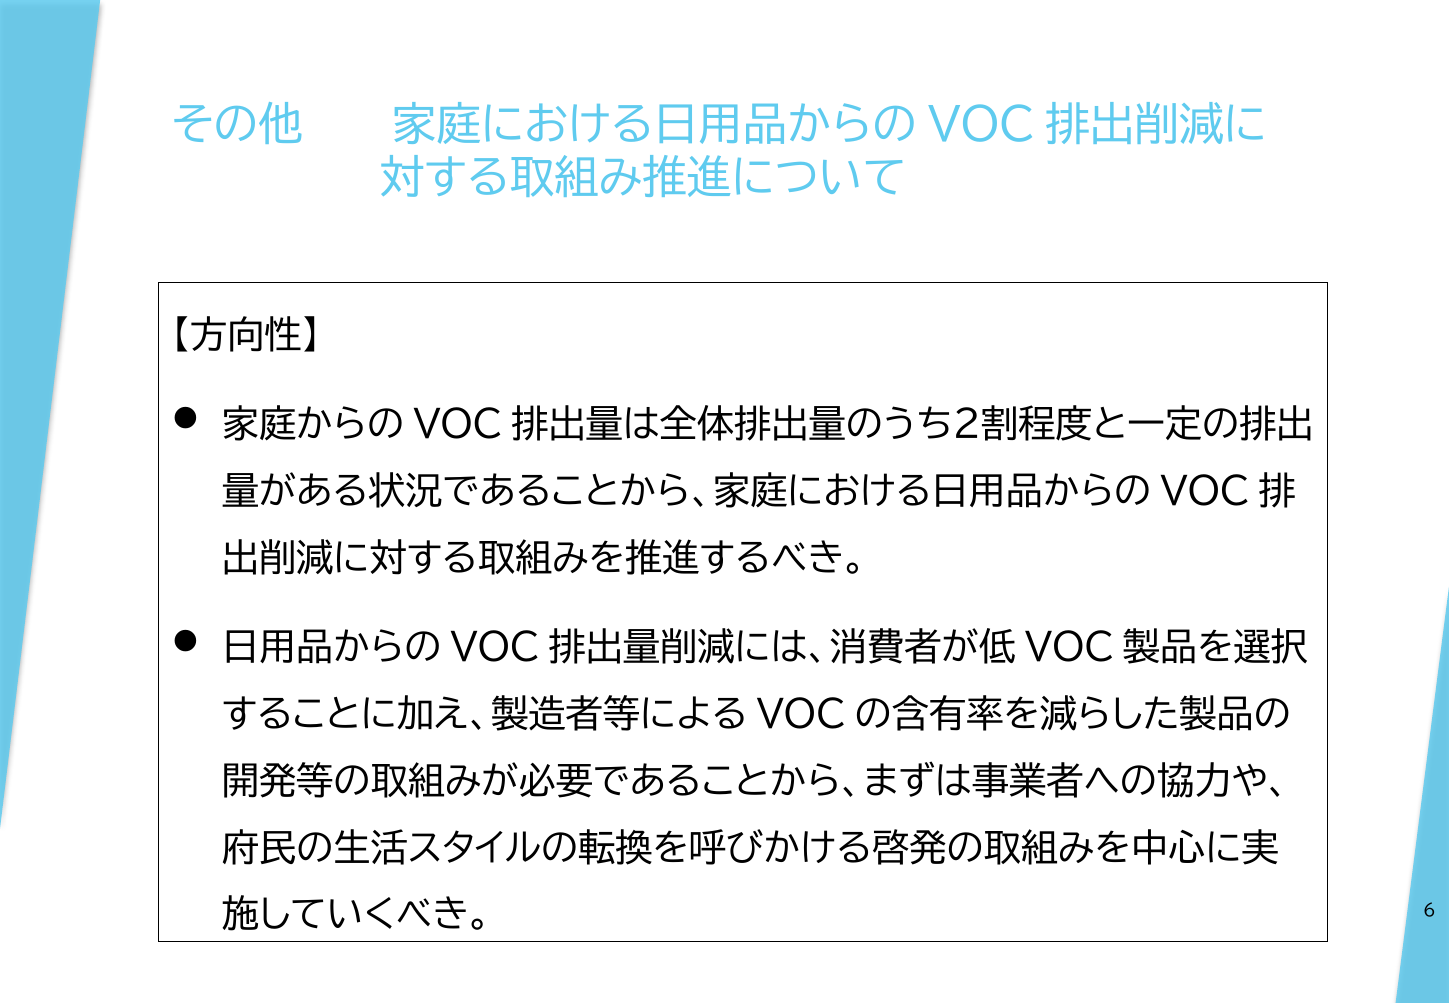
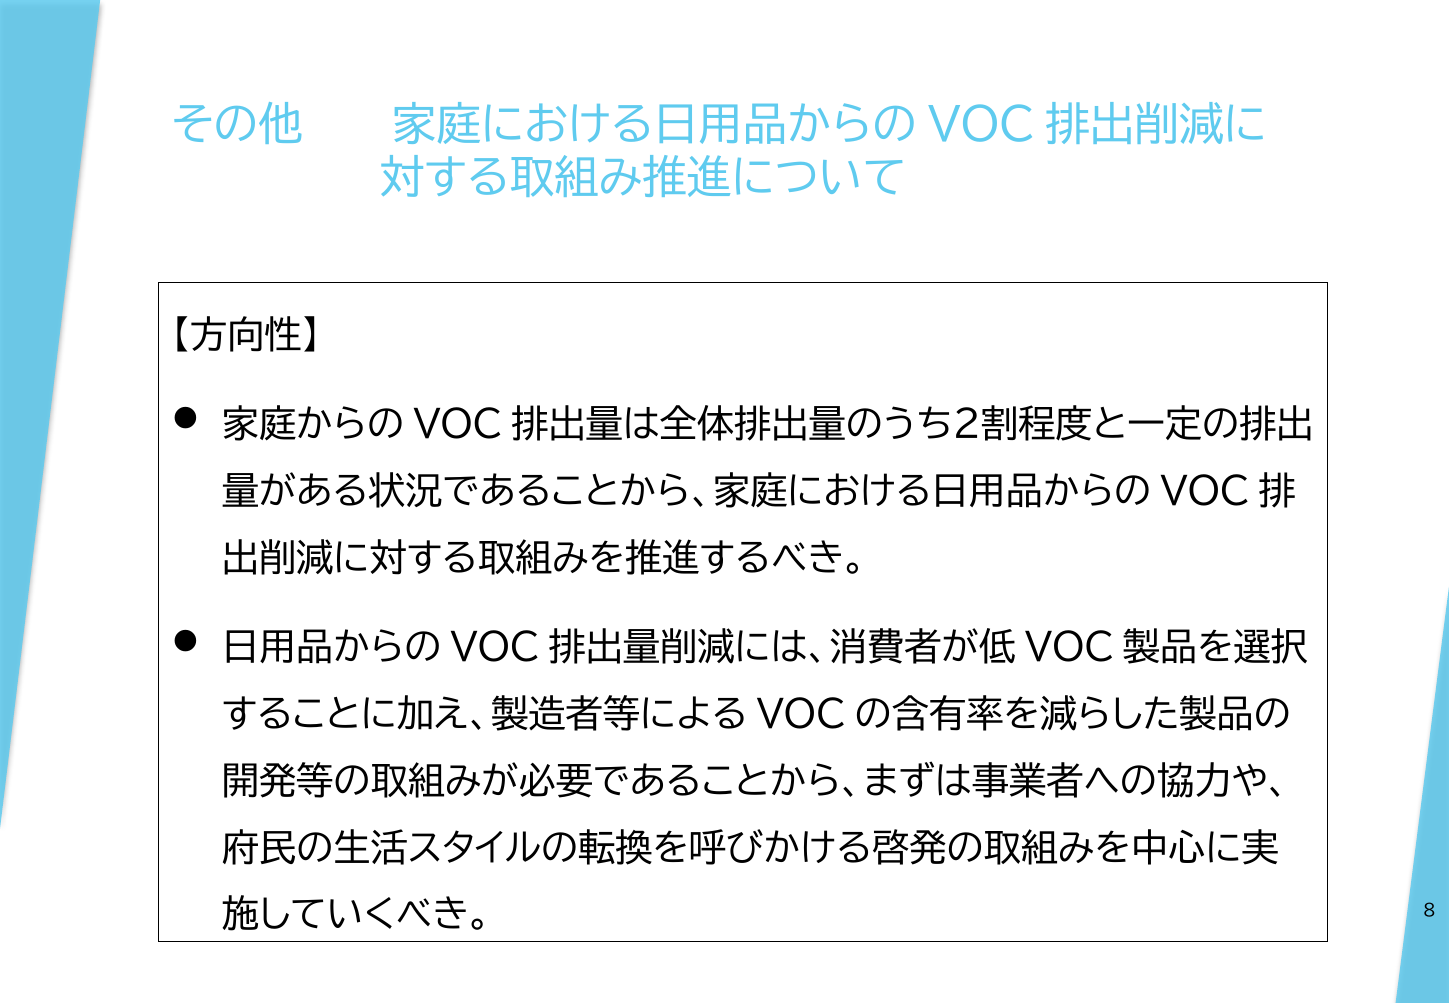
6: 6 -> 8
